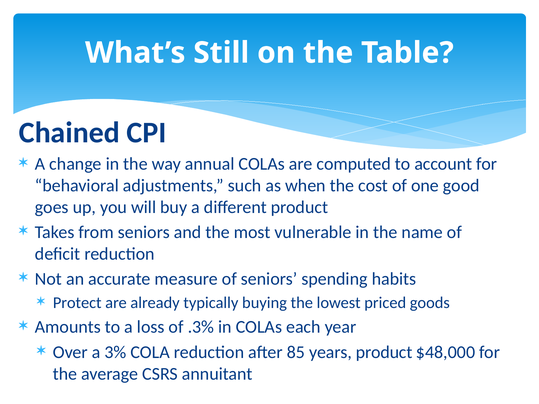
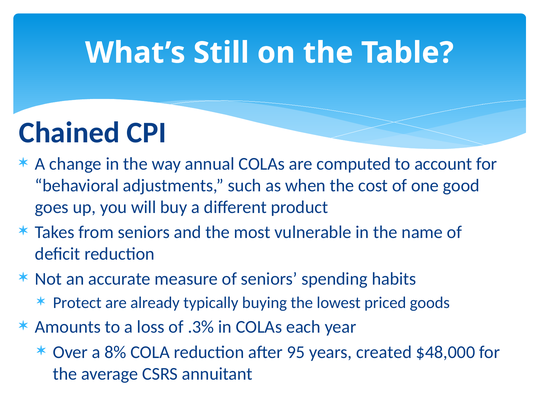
3%: 3% -> 8%
85: 85 -> 95
years product: product -> created
